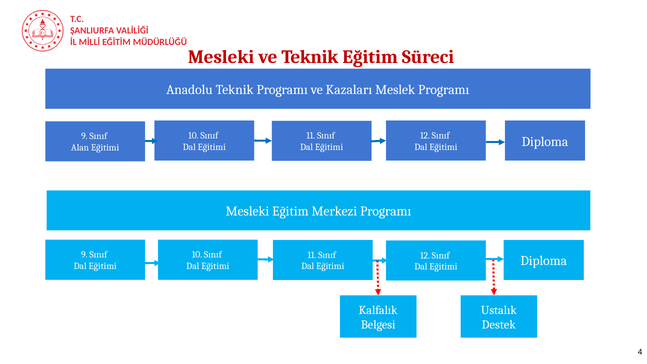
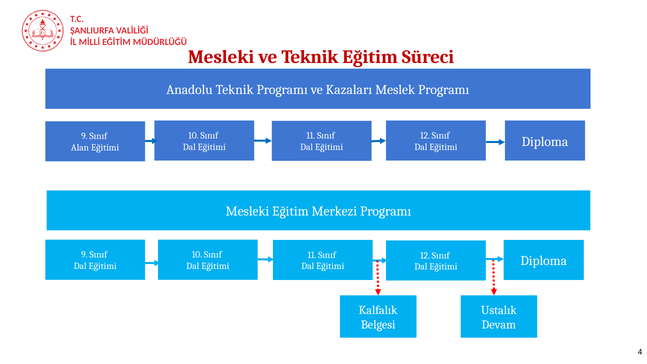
Destek: Destek -> Devam
